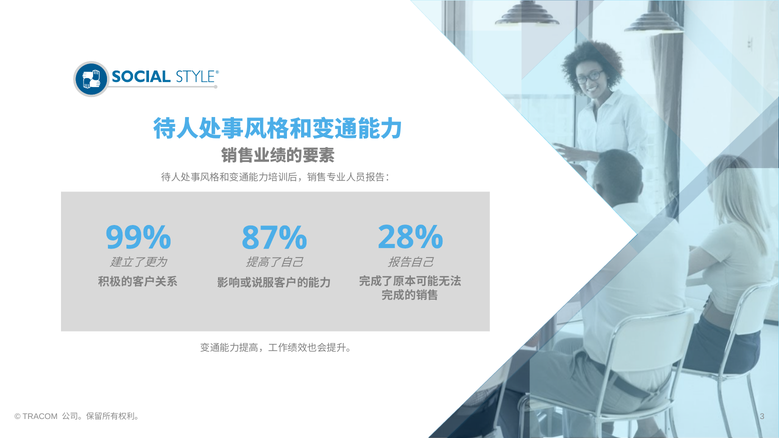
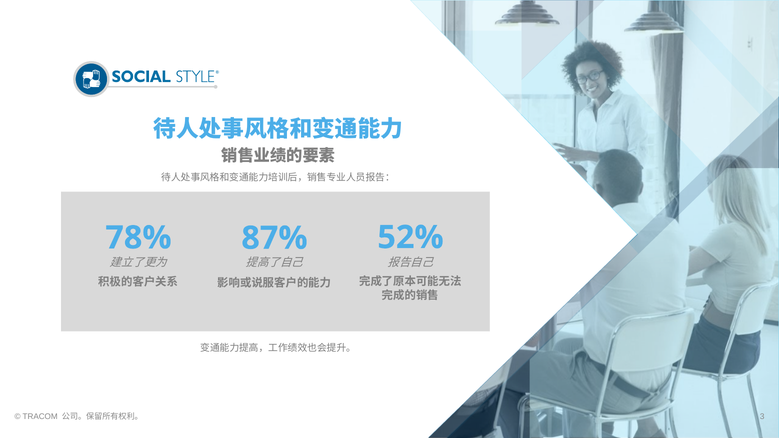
99%: 99% -> 78%
28%: 28% -> 52%
